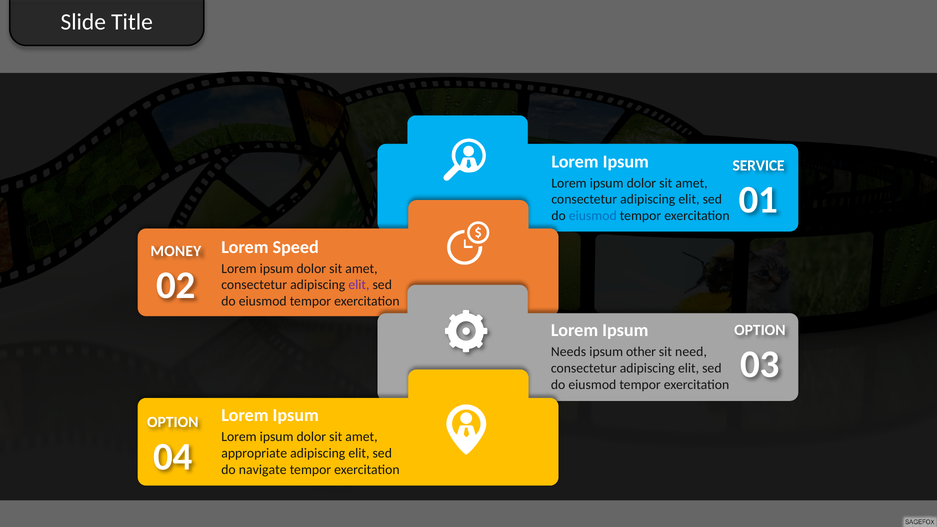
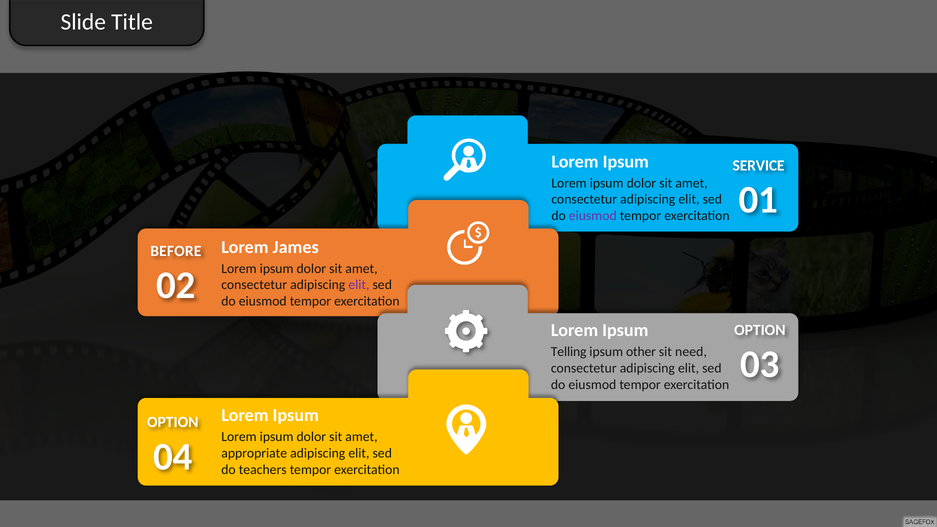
eiusmod at (593, 216) colour: blue -> purple
Speed: Speed -> James
MONEY: MONEY -> BEFORE
Needs: Needs -> Telling
navigate: navigate -> teachers
